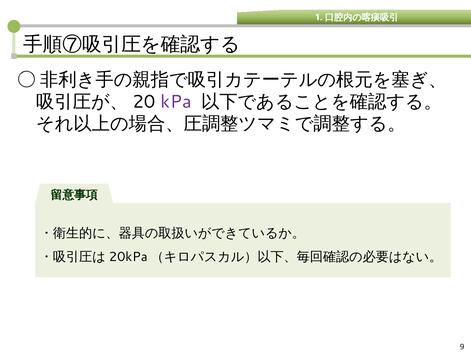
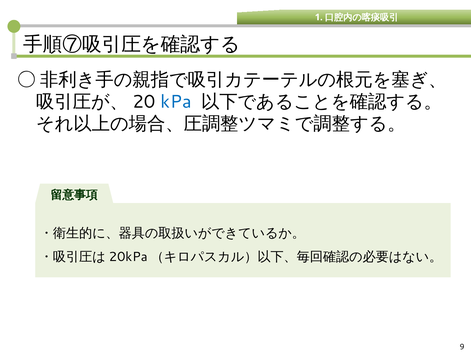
kPa colour: purple -> blue
